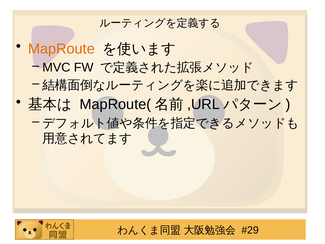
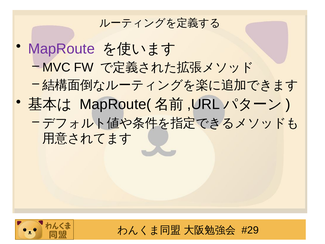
MapRoute colour: orange -> purple
